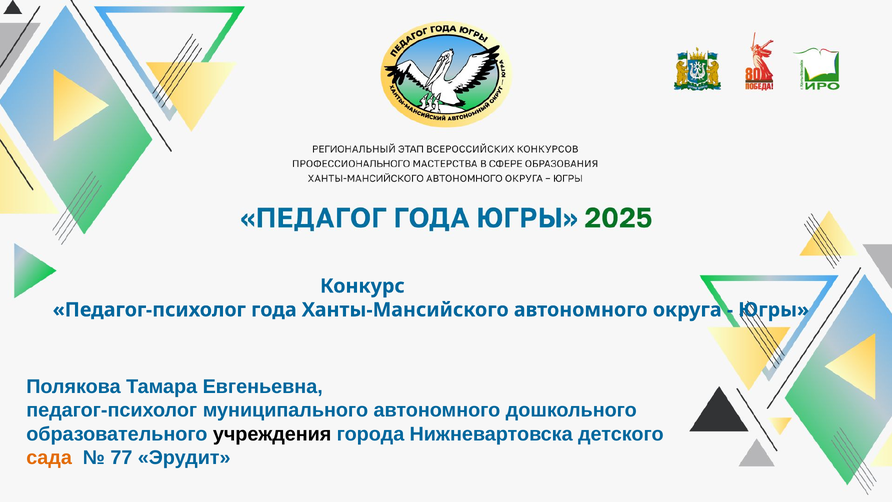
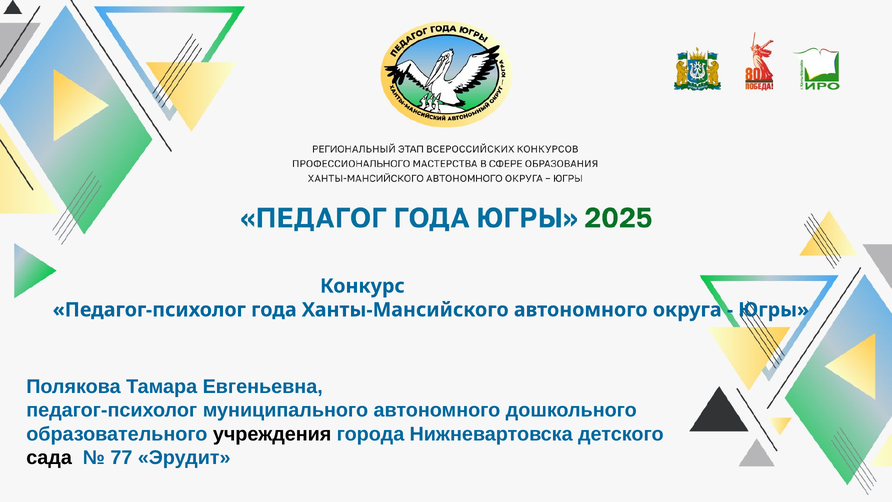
сада colour: orange -> black
